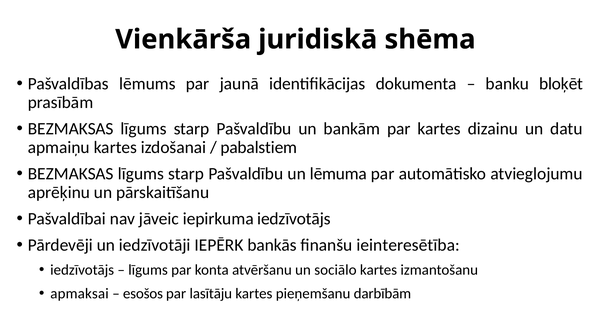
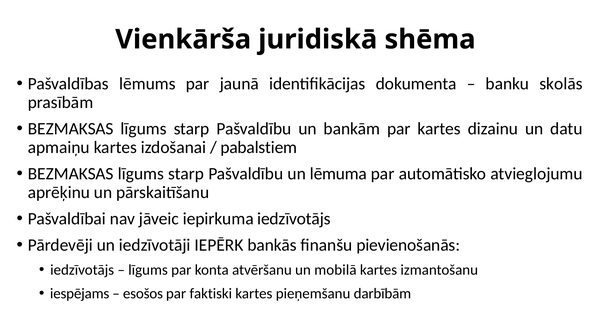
bloķēt: bloķēt -> skolās
ieinteresētība: ieinteresētība -> pievienošanās
sociālo: sociālo -> mobilā
apmaksai: apmaksai -> iespējams
lasītāju: lasītāju -> faktiski
